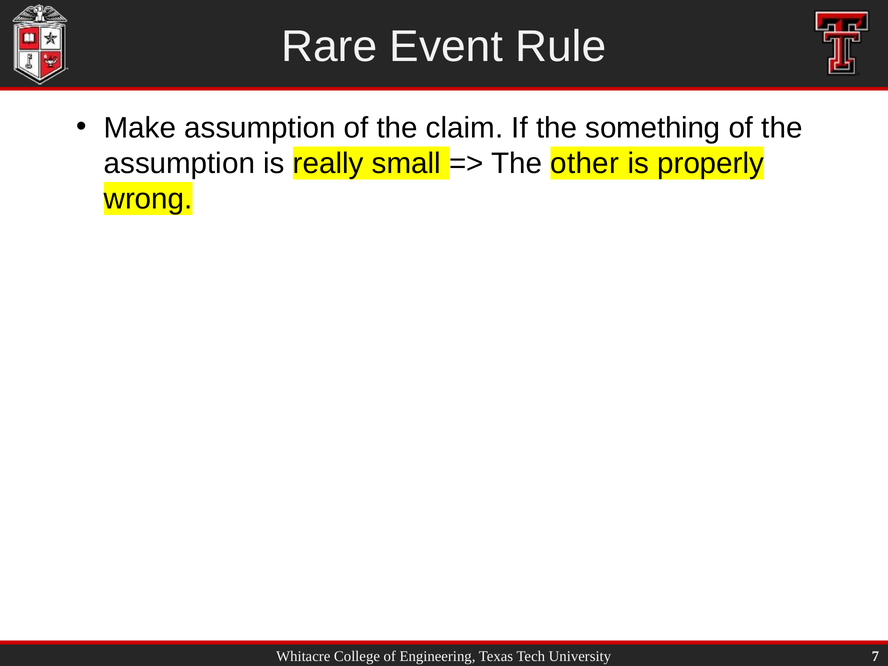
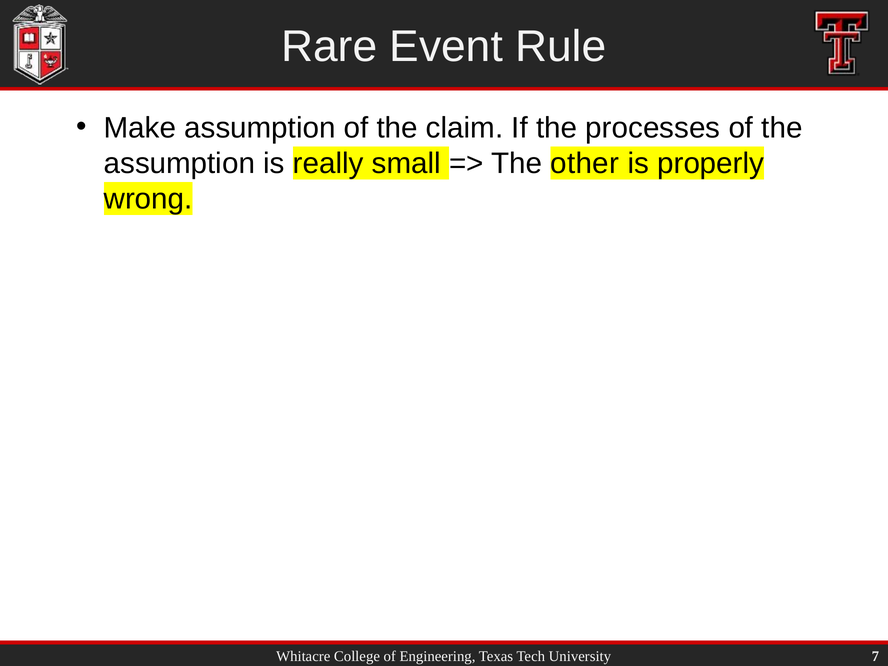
something: something -> processes
